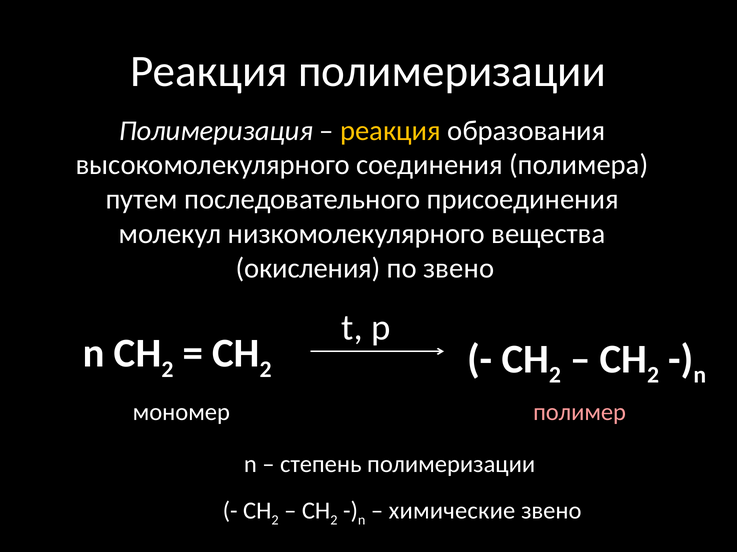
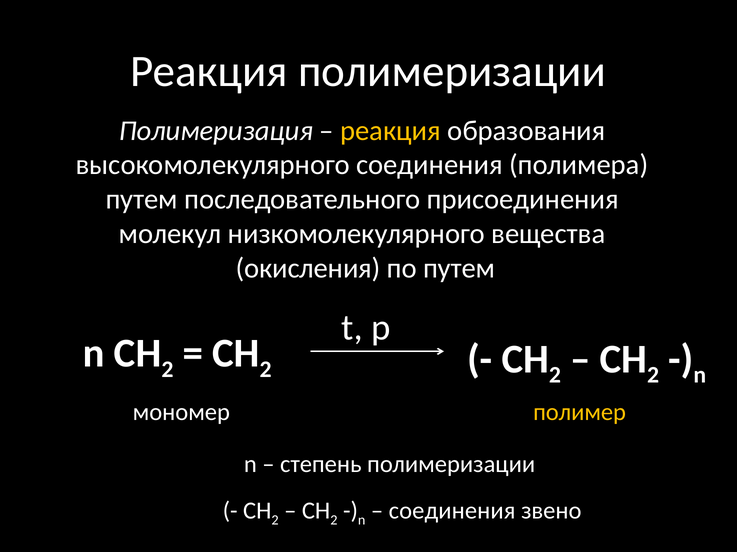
по звено: звено -> путем
полимер colour: pink -> yellow
химические at (452, 511): химические -> соединения
